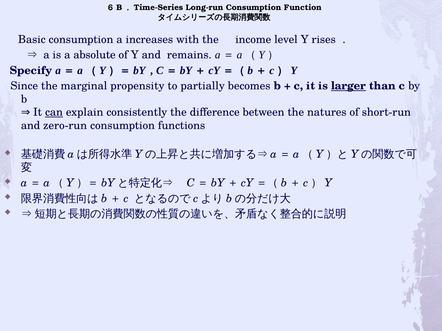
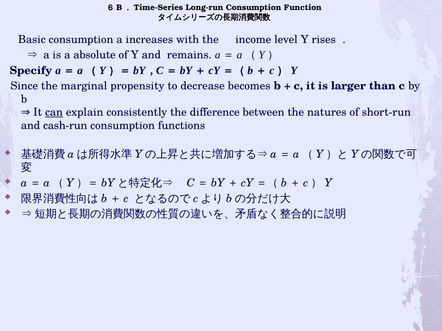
partially: partially -> decrease
larger underline: present -> none
zero-run: zero-run -> cash-run
